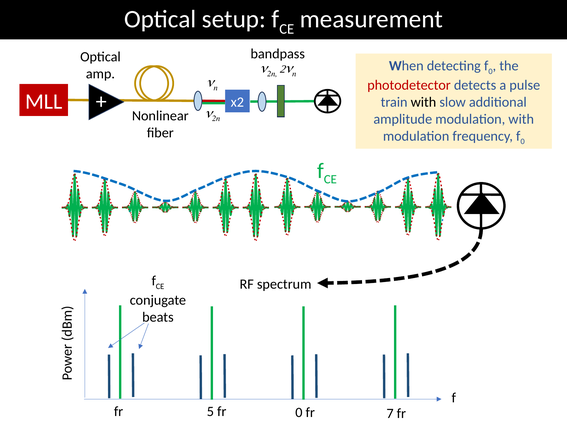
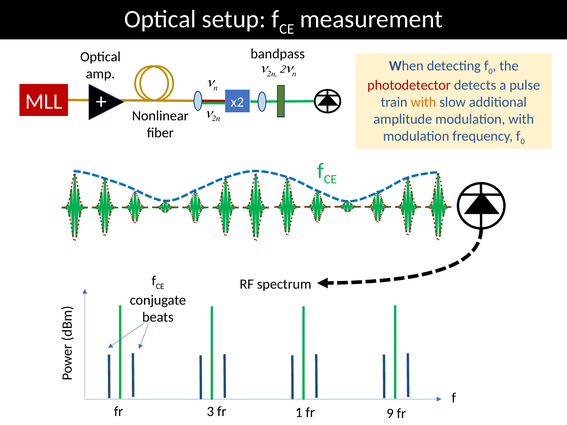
with at (423, 102) colour: black -> orange
5: 5 -> 3
fr 0: 0 -> 1
7: 7 -> 9
